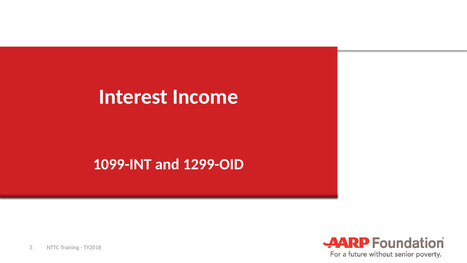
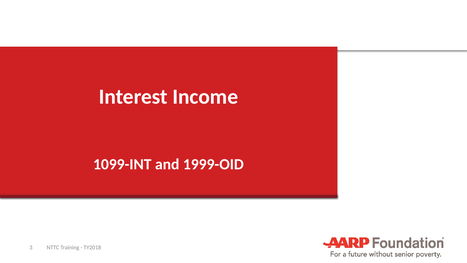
1299-OID: 1299-OID -> 1999-OID
